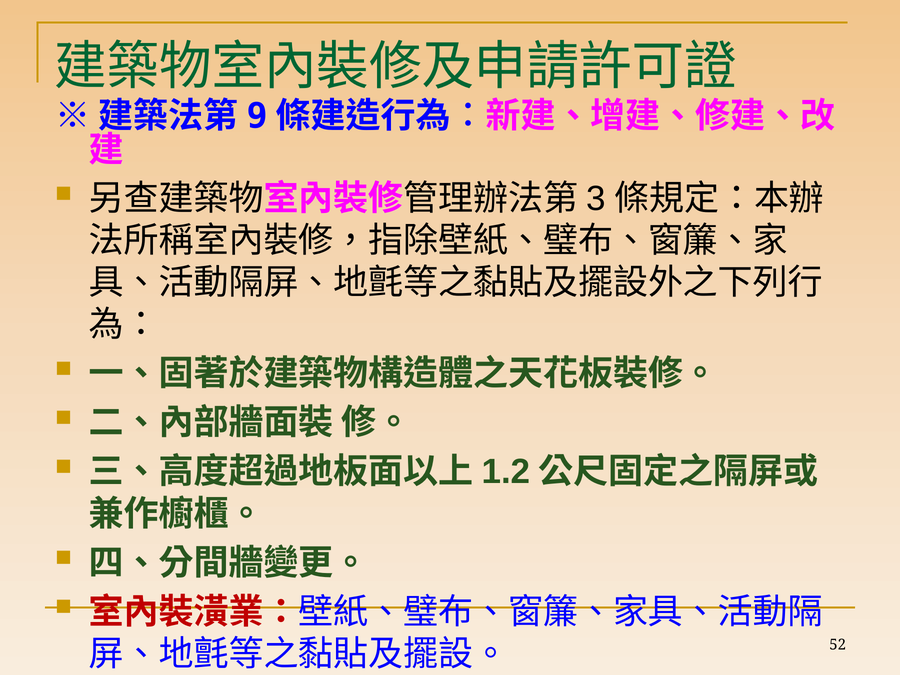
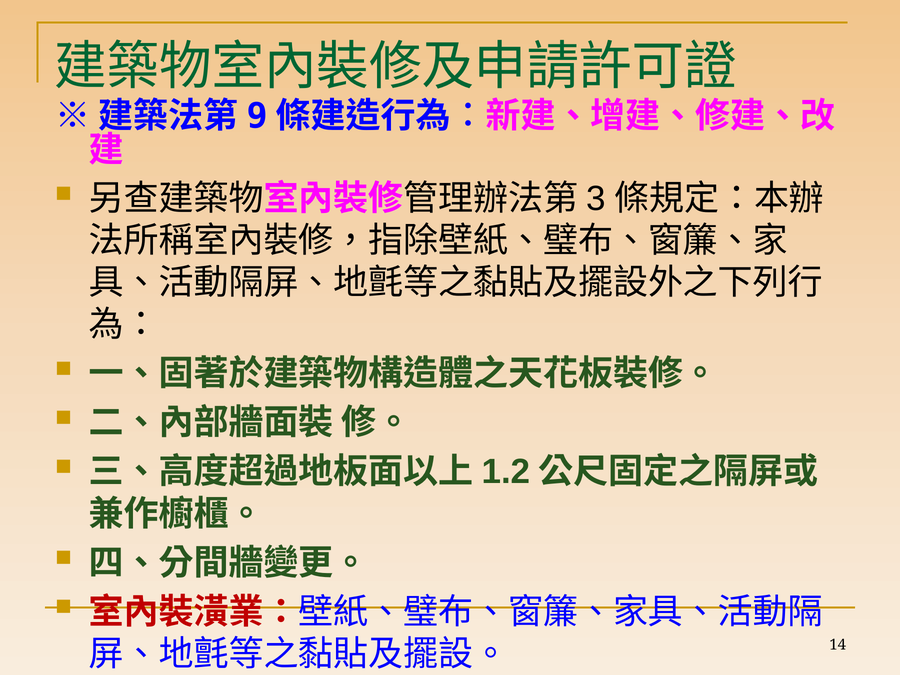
52: 52 -> 14
